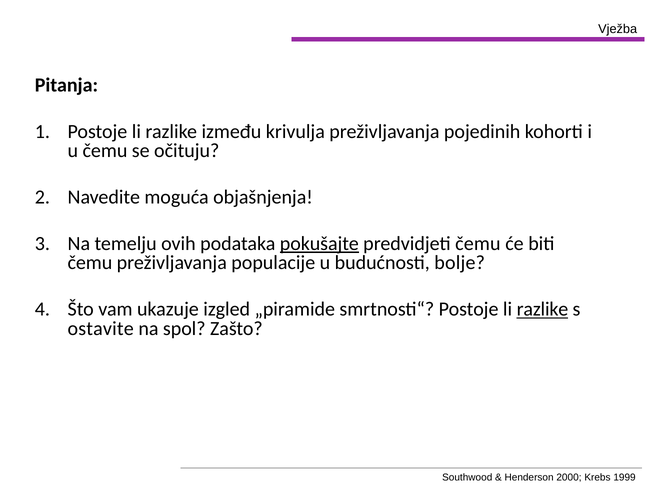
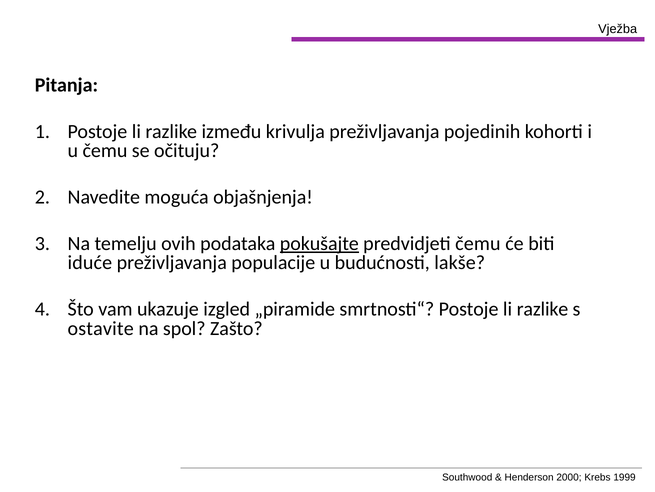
čemu at (90, 262): čemu -> iduće
bolje: bolje -> lakše
razlike at (542, 309) underline: present -> none
